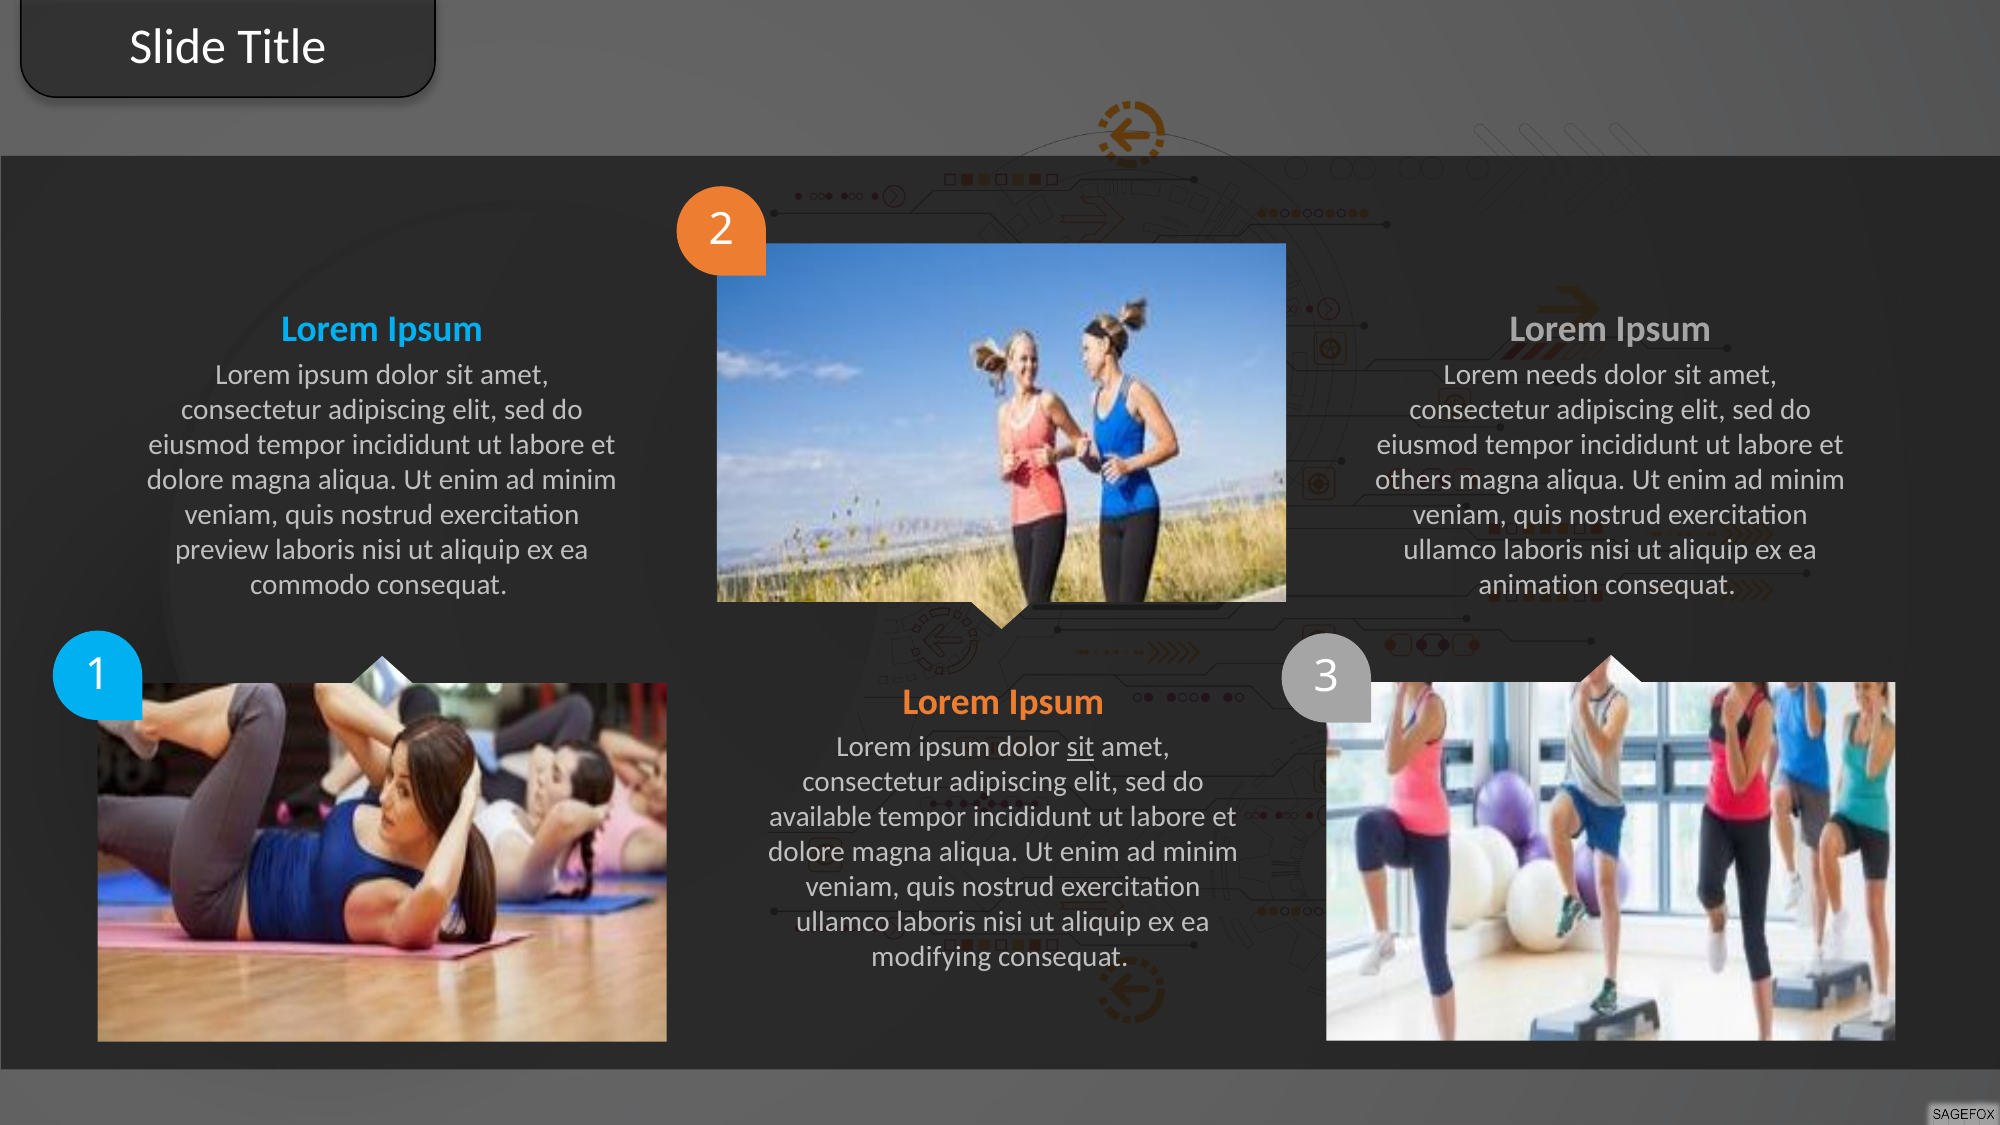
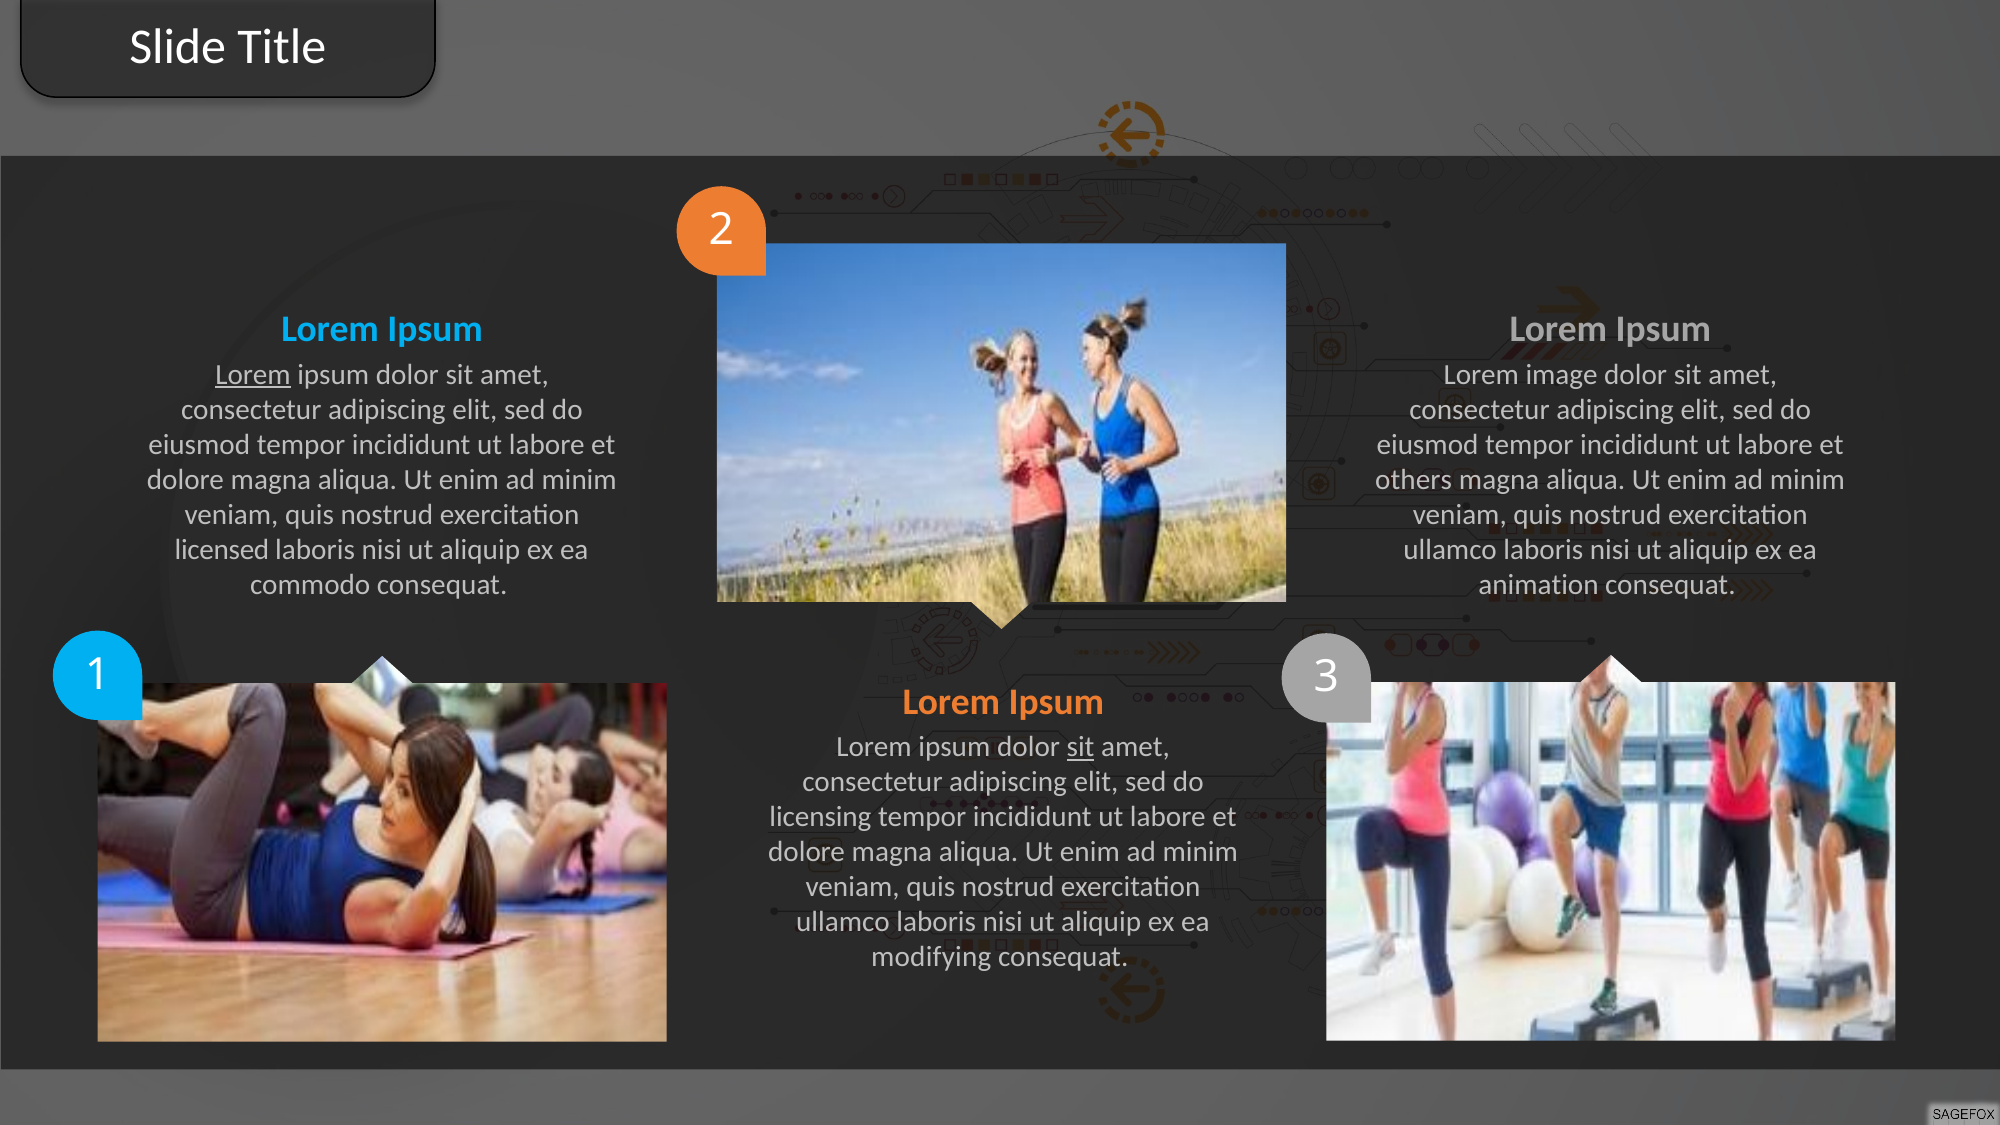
Lorem at (253, 374) underline: none -> present
needs: needs -> image
preview: preview -> licensed
available: available -> licensing
